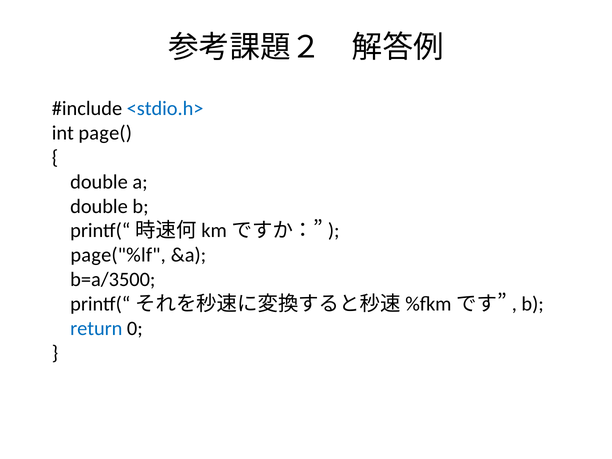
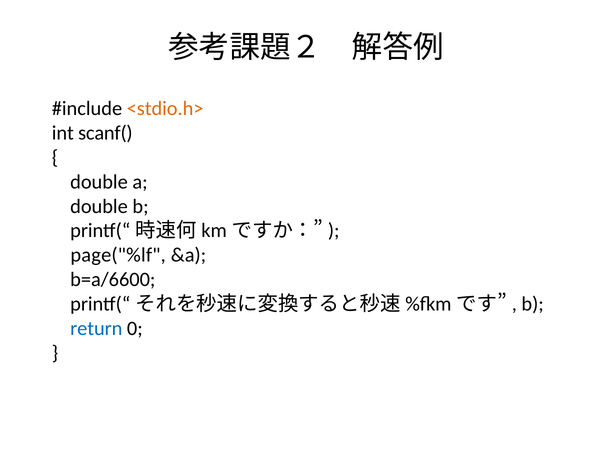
<stdio.h> colour: blue -> orange
page(: page( -> scanf(
b=a/3500: b=a/3500 -> b=a/6600
